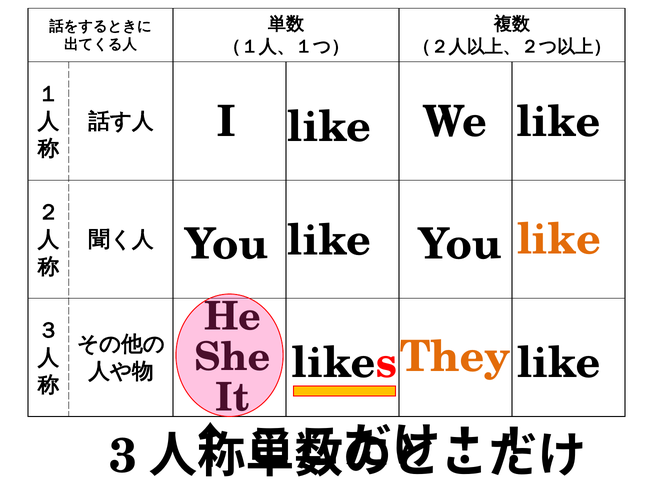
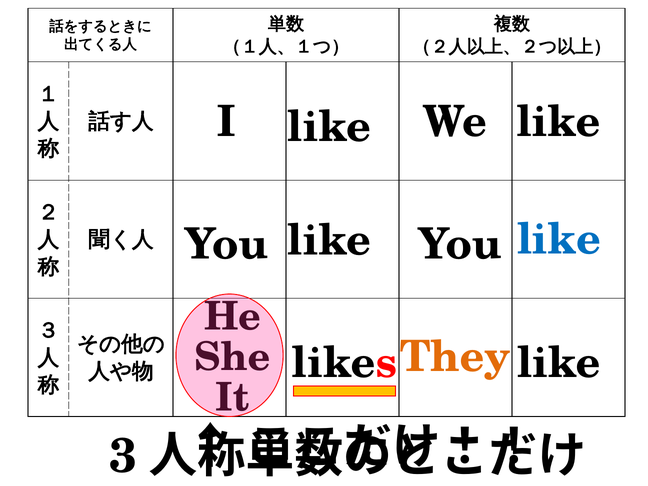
like at (559, 239) colour: orange -> blue
